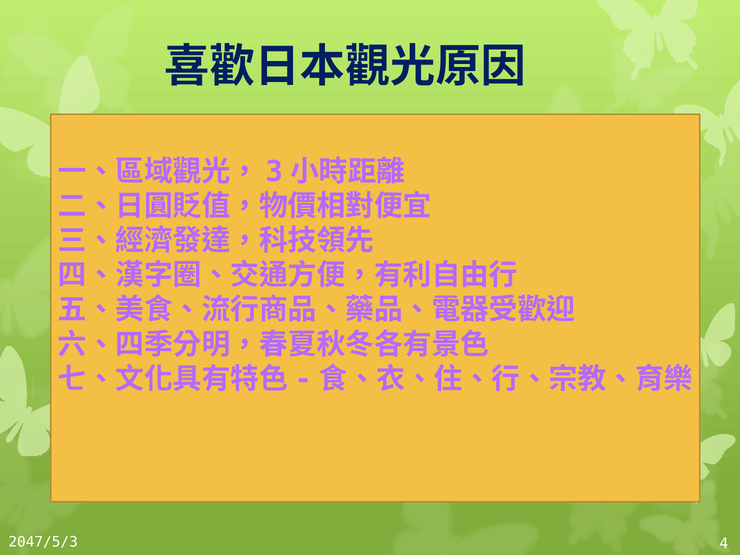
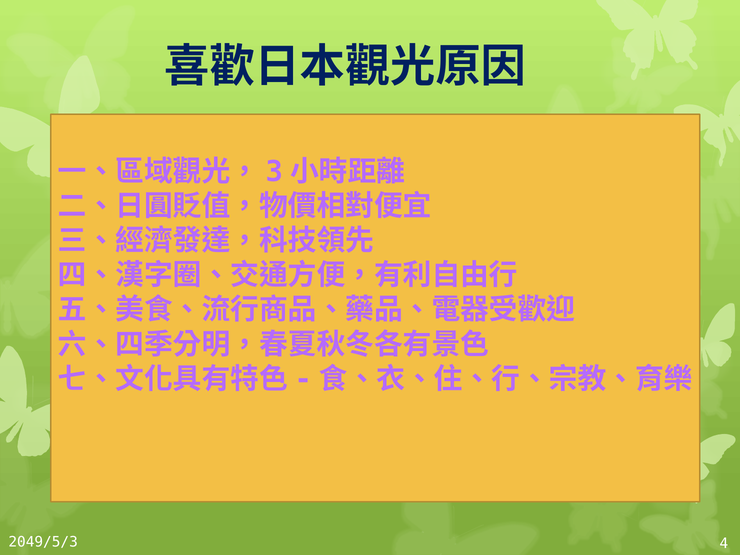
2047/5/3: 2047/5/3 -> 2049/5/3
